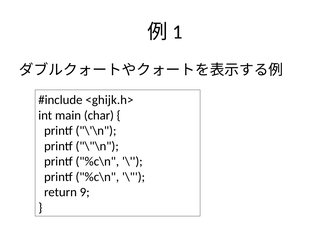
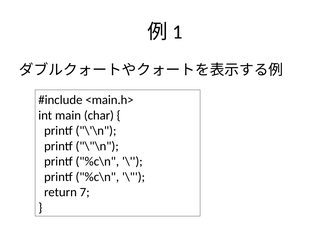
<ghijk.h>: <ghijk.h> -> <main.h>
9: 9 -> 7
